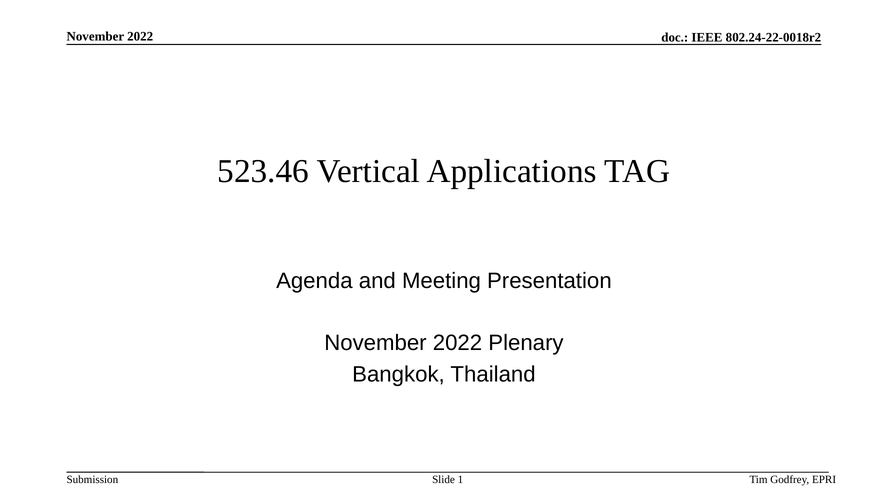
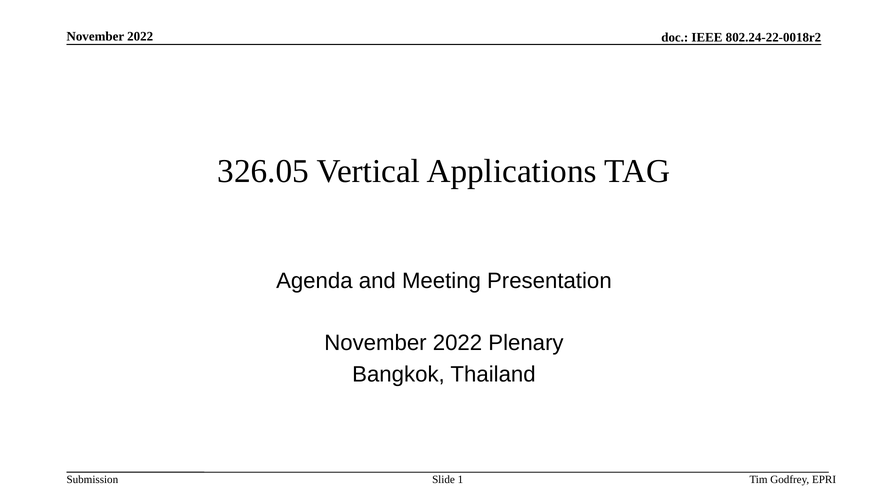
523.46: 523.46 -> 326.05
